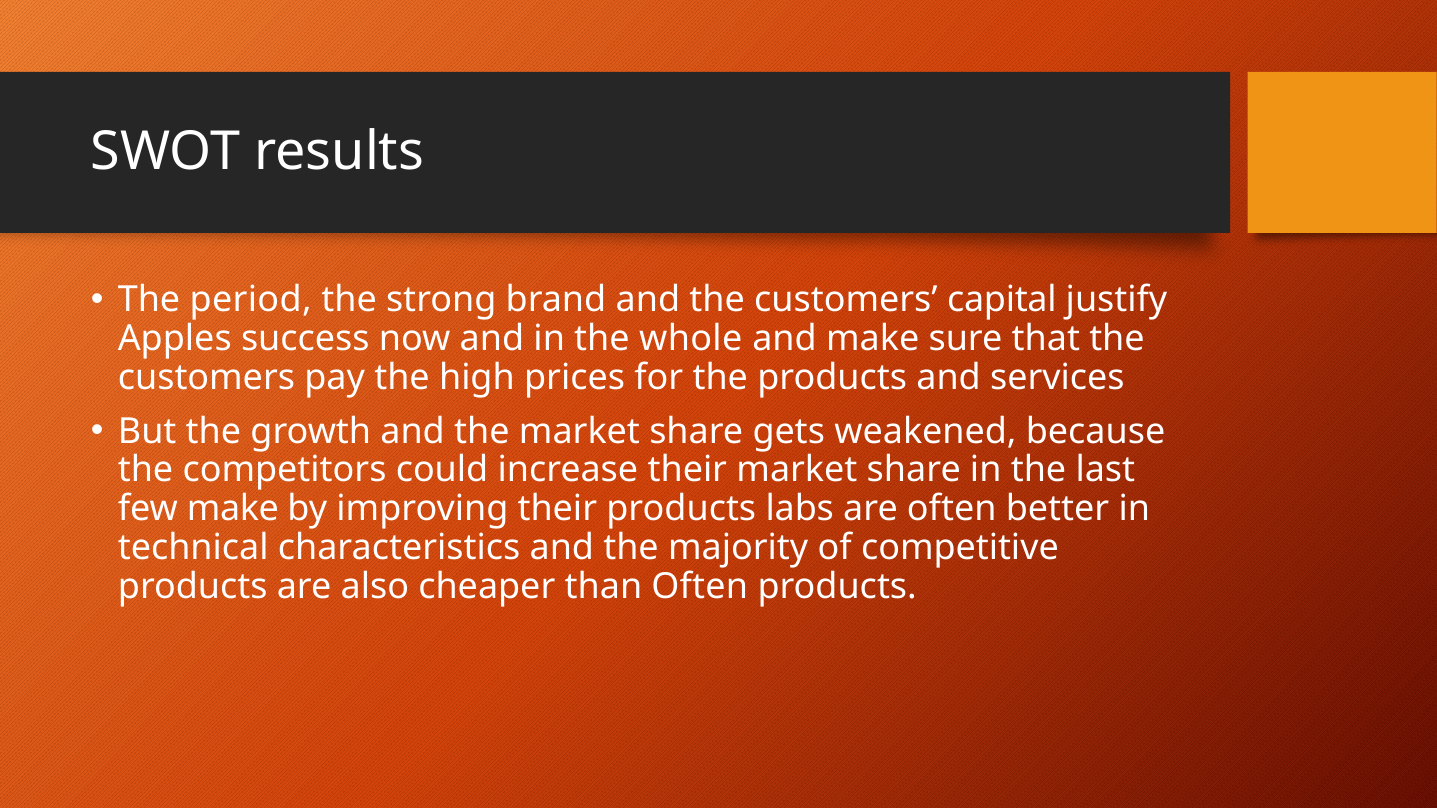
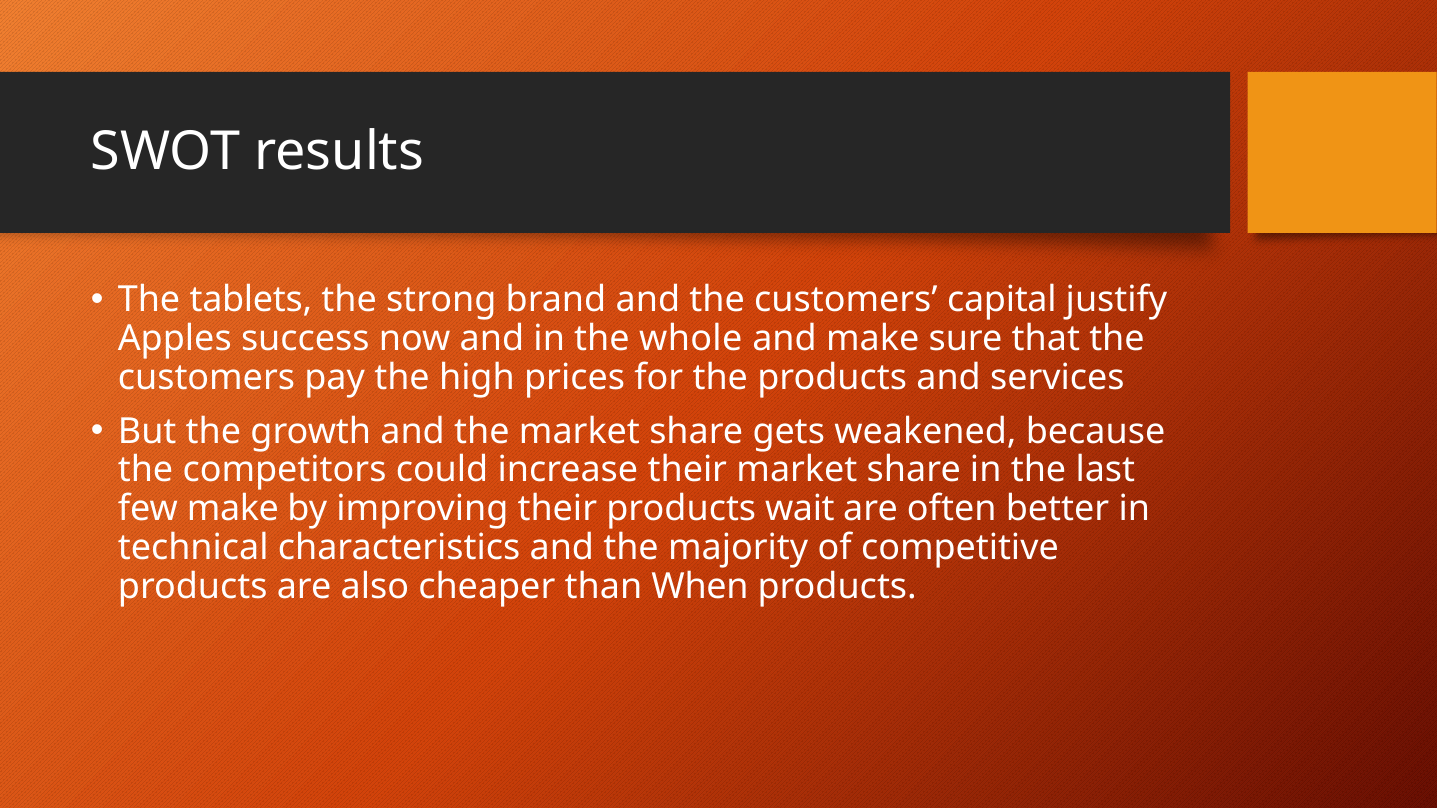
period: period -> tablets
labs: labs -> wait
than Often: Often -> When
